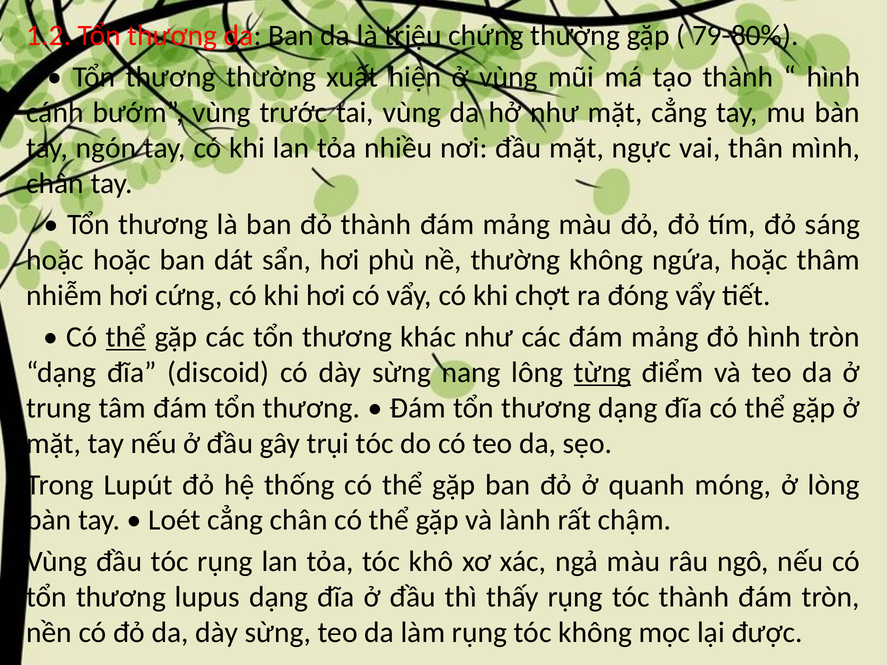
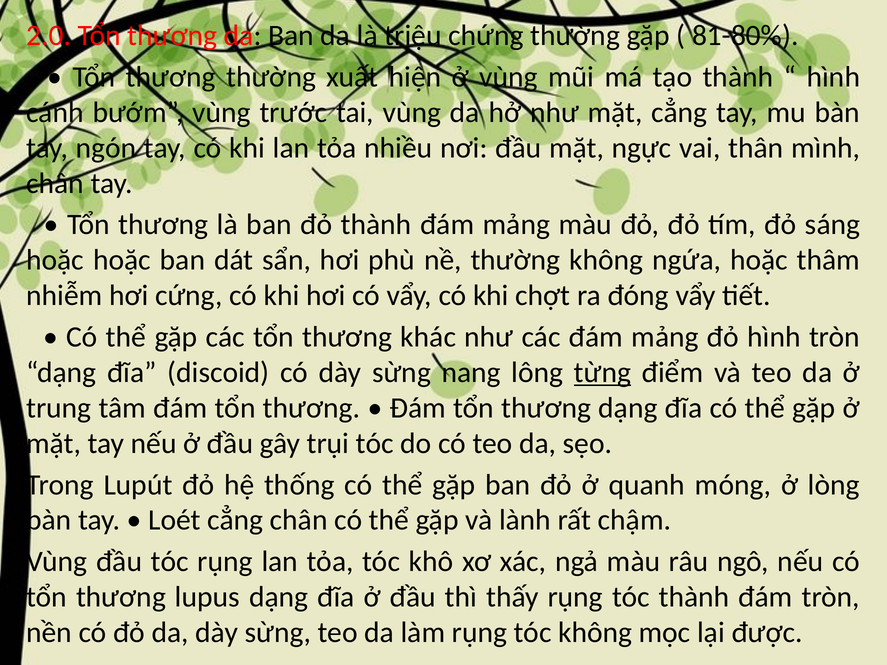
1.2: 1.2 -> 2.0
79-80%: 79-80% -> 81-80%
thể at (126, 337) underline: present -> none
